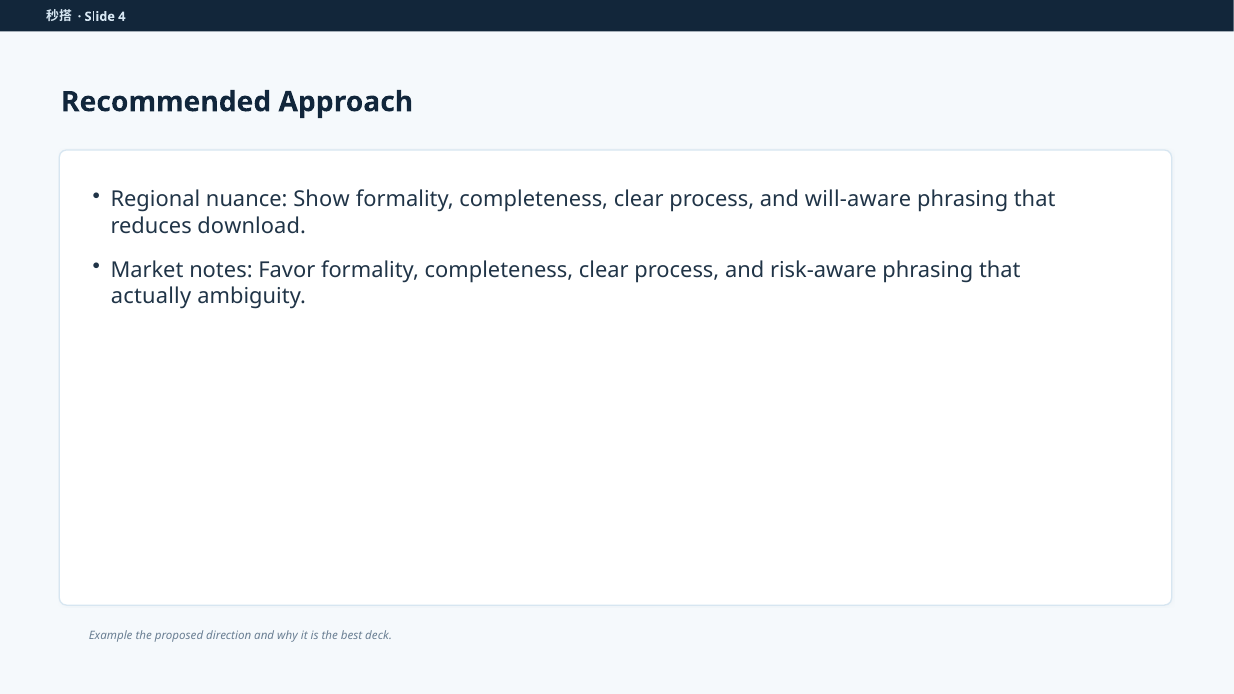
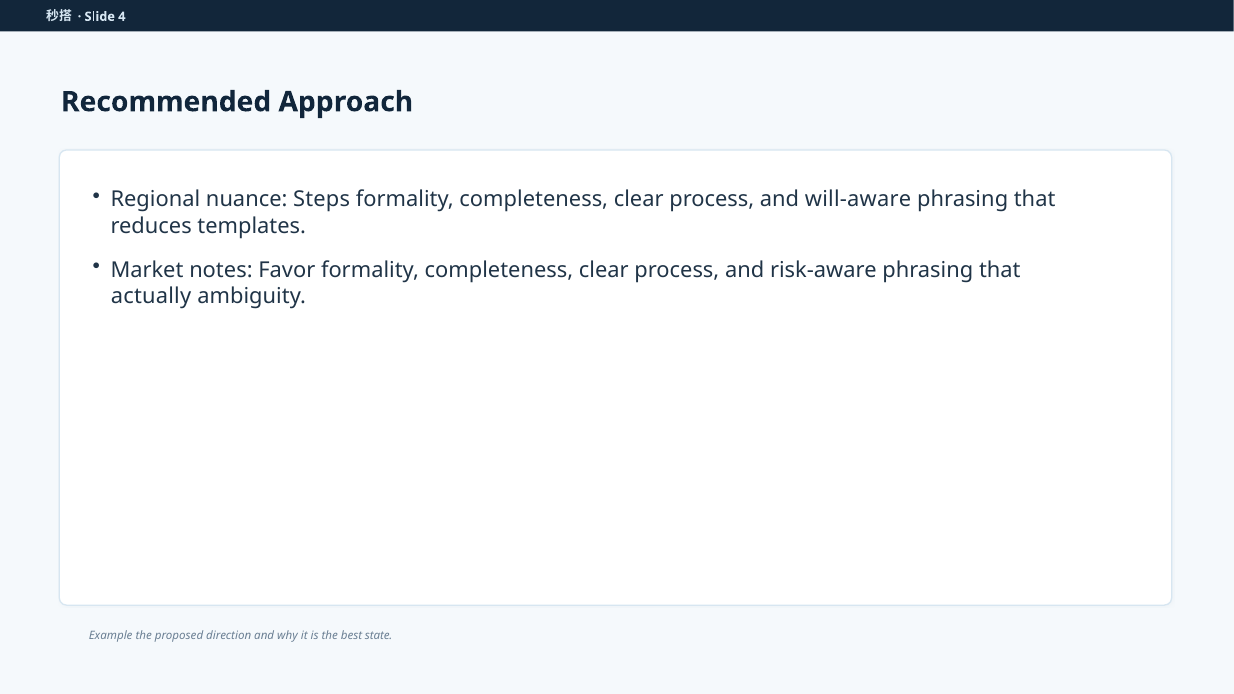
Show: Show -> Steps
download: download -> templates
deck: deck -> state
